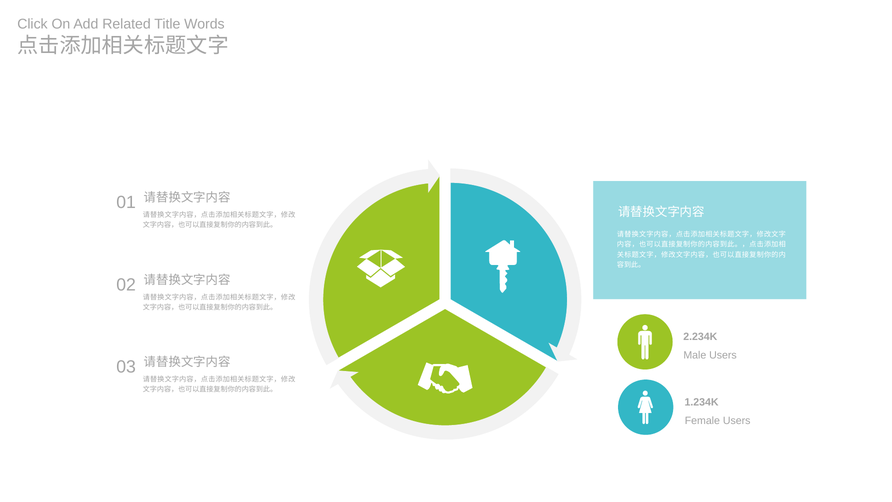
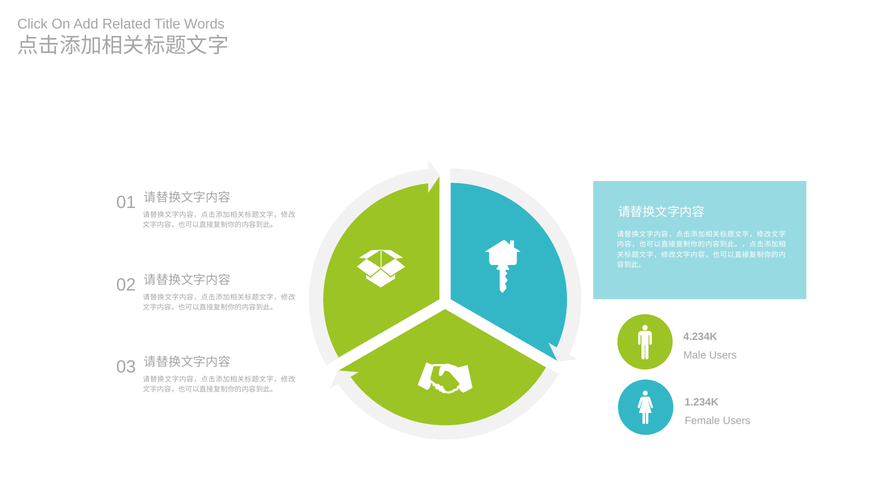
2.234K: 2.234K -> 4.234K
